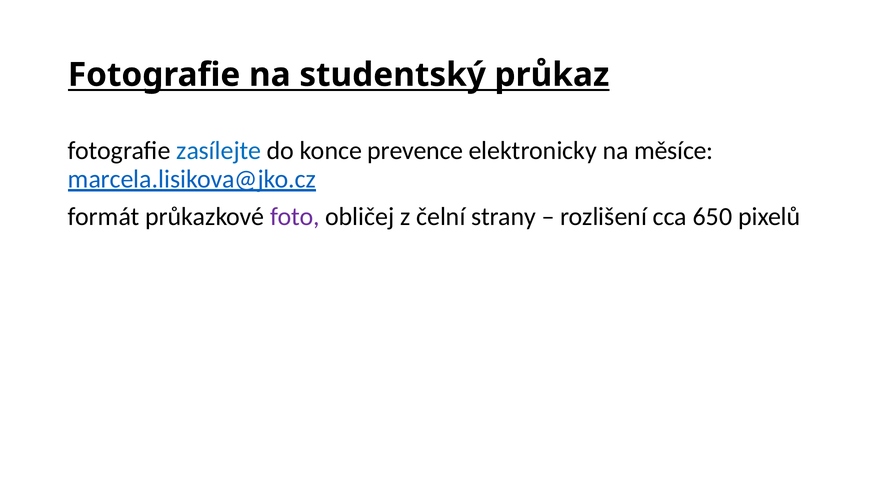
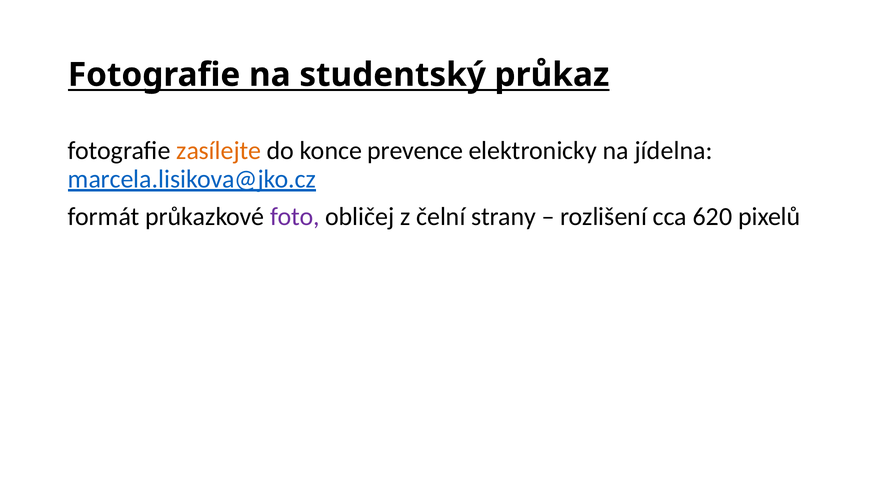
zasílejte colour: blue -> orange
měsíce: měsíce -> jídelna
650: 650 -> 620
